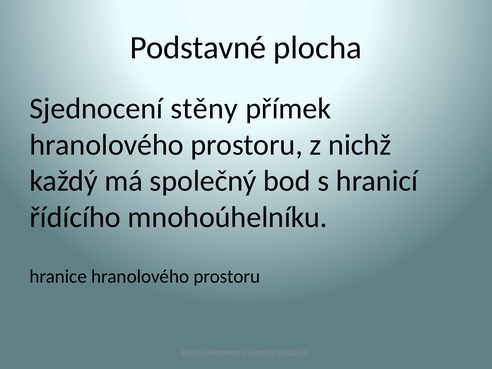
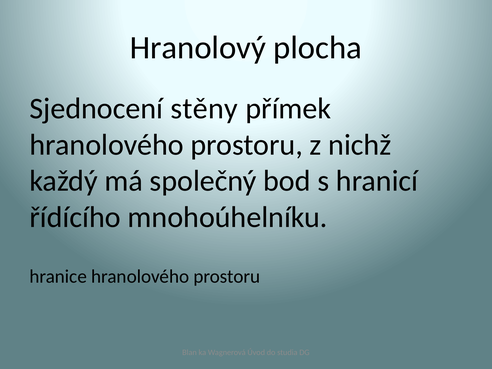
Podstavné: Podstavné -> Hranolový
